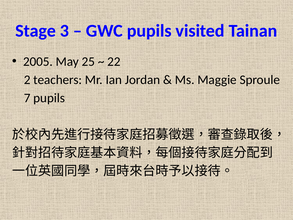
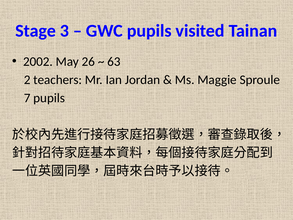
2005: 2005 -> 2002
25: 25 -> 26
22: 22 -> 63
